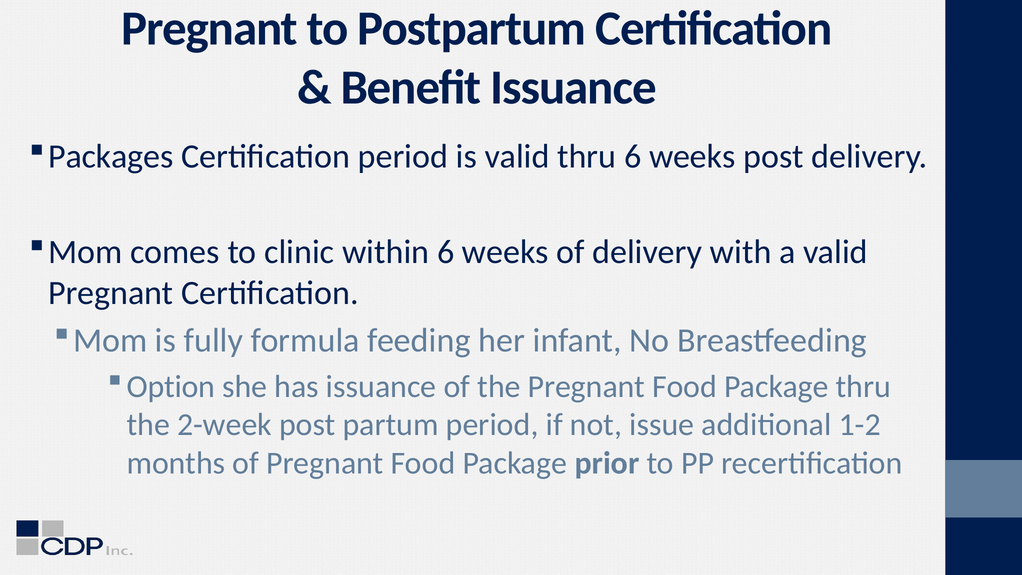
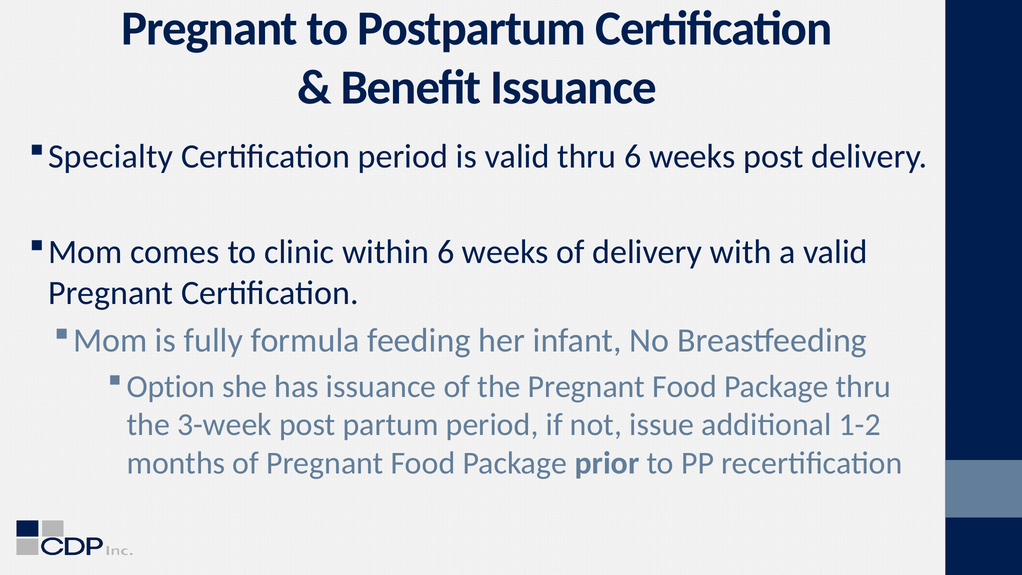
Packages: Packages -> Specialty
2-week: 2-week -> 3-week
